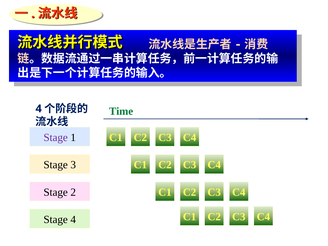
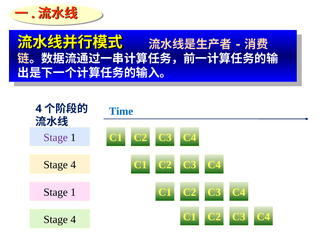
Time colour: green -> blue
3 at (73, 165): 3 -> 4
2 at (73, 192): 2 -> 1
